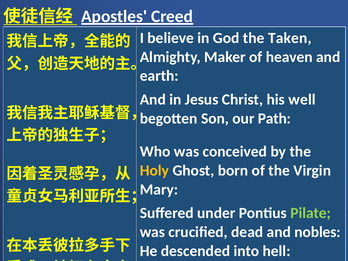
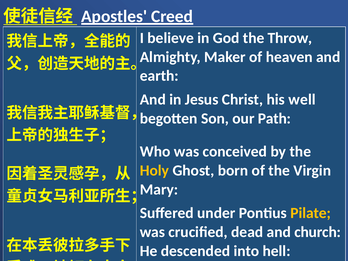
Taken: Taken -> Throw
Pilate colour: light green -> yellow
nobles: nobles -> church
